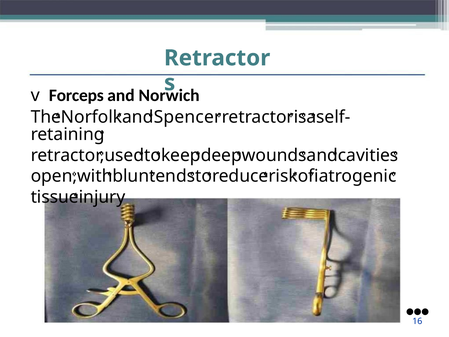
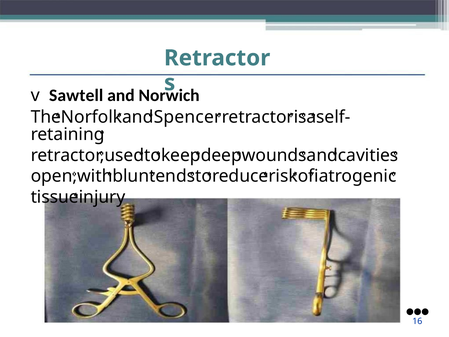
Forceps: Forceps -> Sawtell
